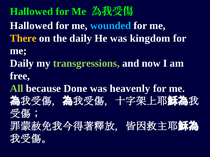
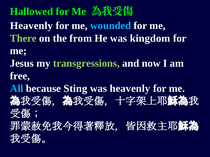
Hallowed at (31, 26): Hallowed -> Heavenly
There at (23, 38) colour: yellow -> light green
the daily: daily -> from
Daily at (22, 64): Daily -> Jesus
All colour: light green -> light blue
Done: Done -> Sting
